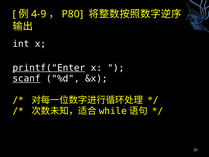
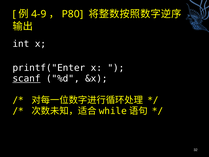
printf("Enter underline: present -> none
